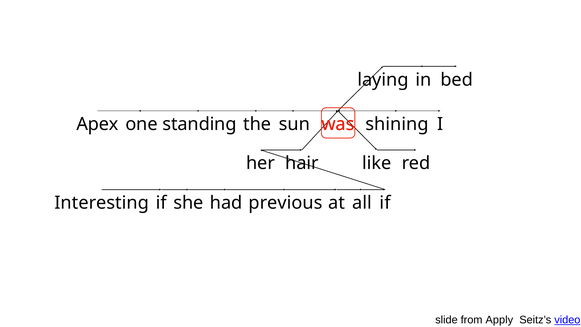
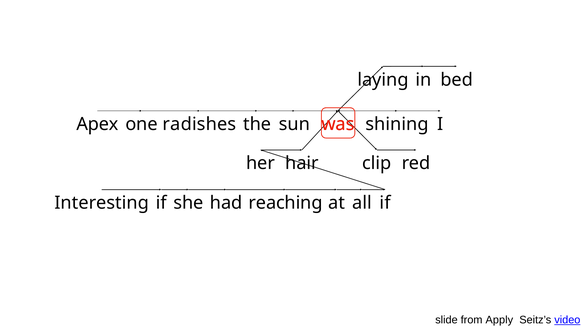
standing: standing -> radishes
like: like -> clip
previous: previous -> reaching
